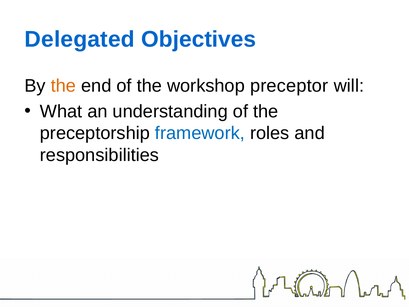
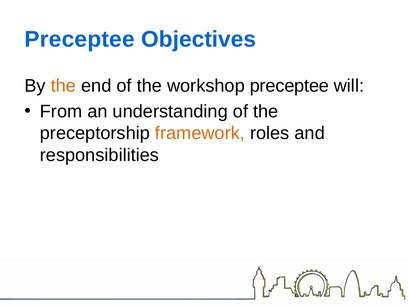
Delegated at (80, 39): Delegated -> Preceptee
workshop preceptor: preceptor -> preceptee
What: What -> From
framework colour: blue -> orange
